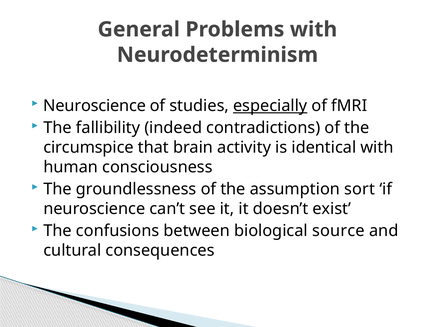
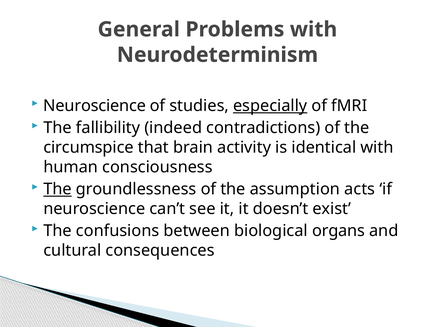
The at (58, 189) underline: none -> present
sort: sort -> acts
source: source -> organs
